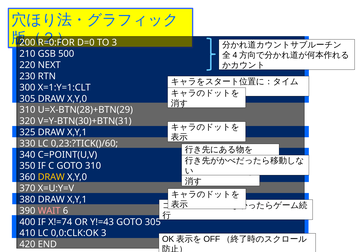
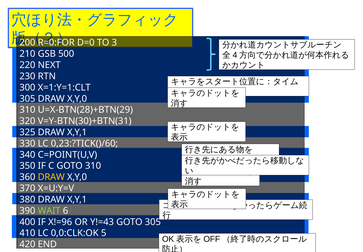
WAIT colour: pink -> light green
X!=74: X!=74 -> X!=96
0,0:CLK:OK 3: 3 -> 5
